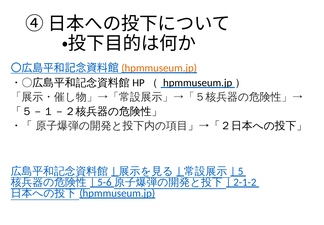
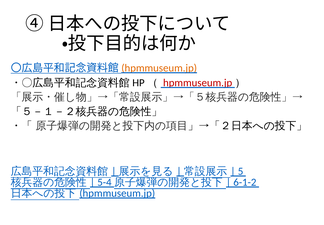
hpmmuseum.jp at (198, 83) colour: black -> red
5-6: 5-6 -> 5-4
2-1-2: 2-1-2 -> 6-1-2
